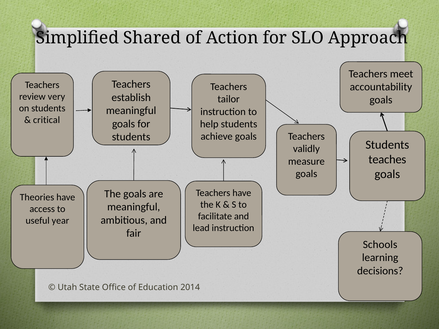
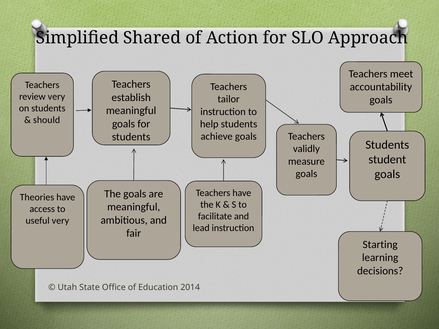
critical: critical -> should
teaches: teaches -> student
useful year: year -> very
Schools: Schools -> Starting
